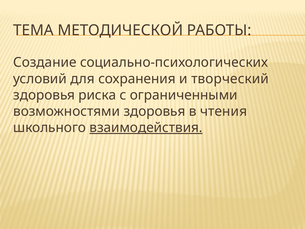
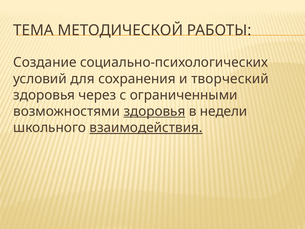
риска: риска -> через
здоровья at (154, 111) underline: none -> present
чтения: чтения -> недели
